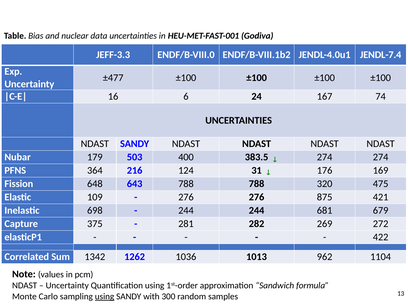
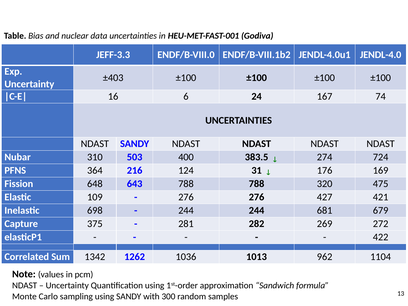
JENDL-7.4: JENDL-7.4 -> JENDL-4.0
±477: ±477 -> ±403
179: 179 -> 310
274 274: 274 -> 724
875: 875 -> 427
using at (105, 296) underline: present -> none
